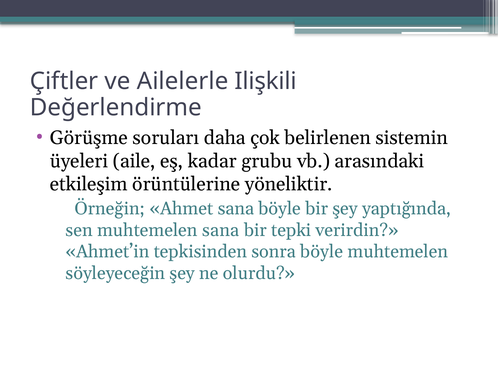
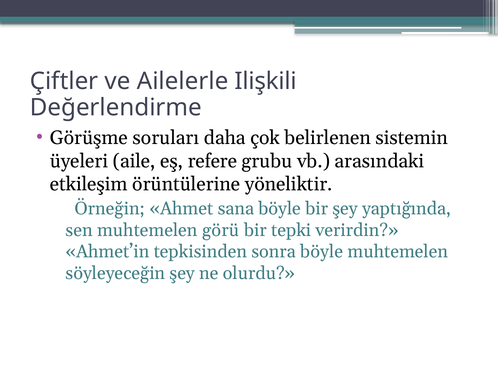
kadar: kadar -> refere
muhtemelen sana: sana -> görü
